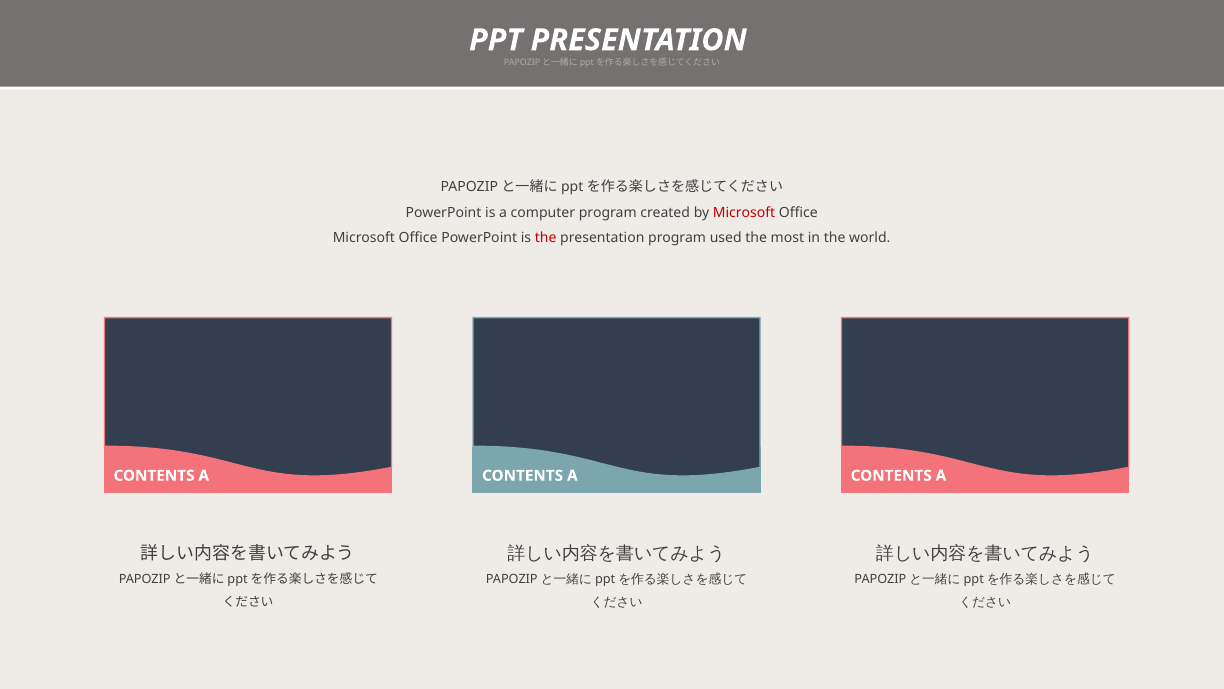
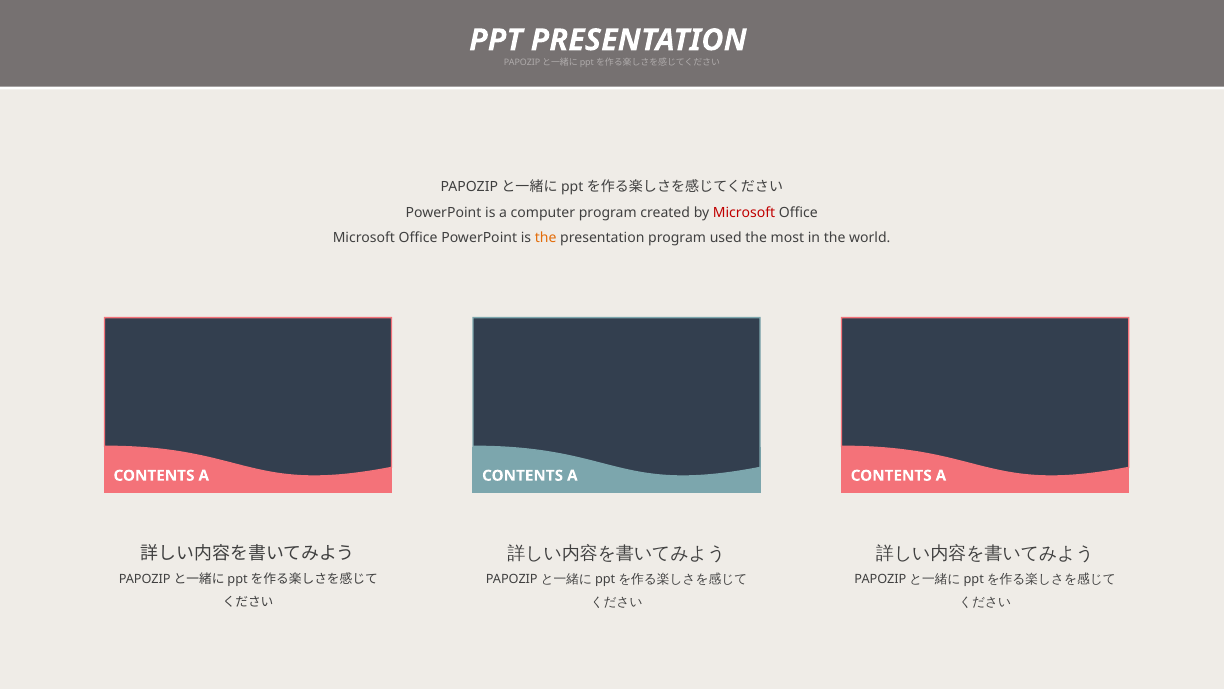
the at (546, 238) colour: red -> orange
